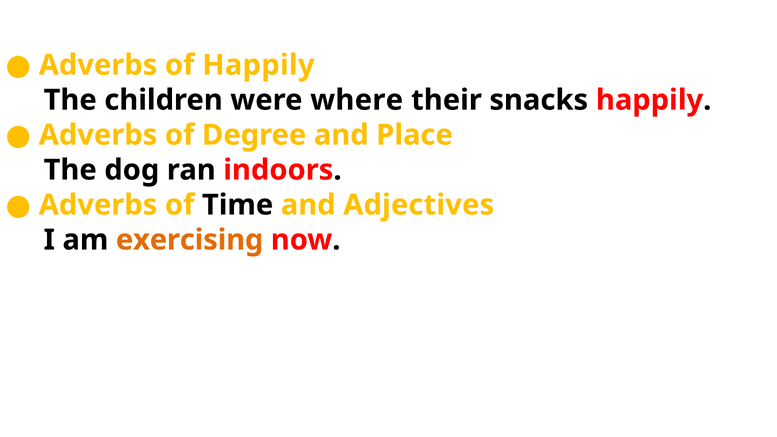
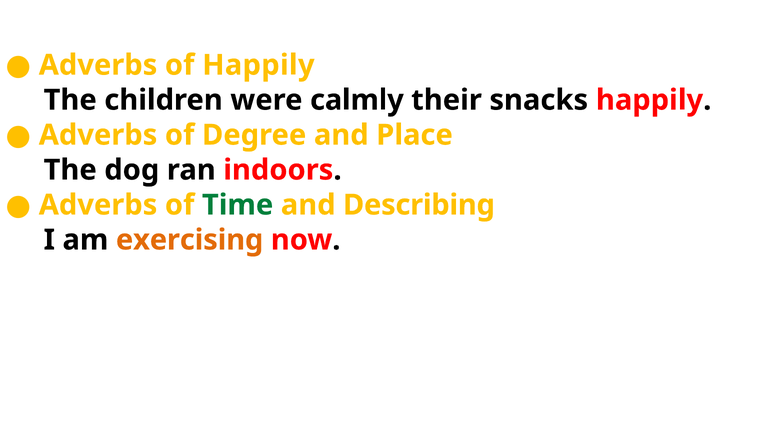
where: where -> calmly
Time colour: black -> green
Adjectives: Adjectives -> Describing
